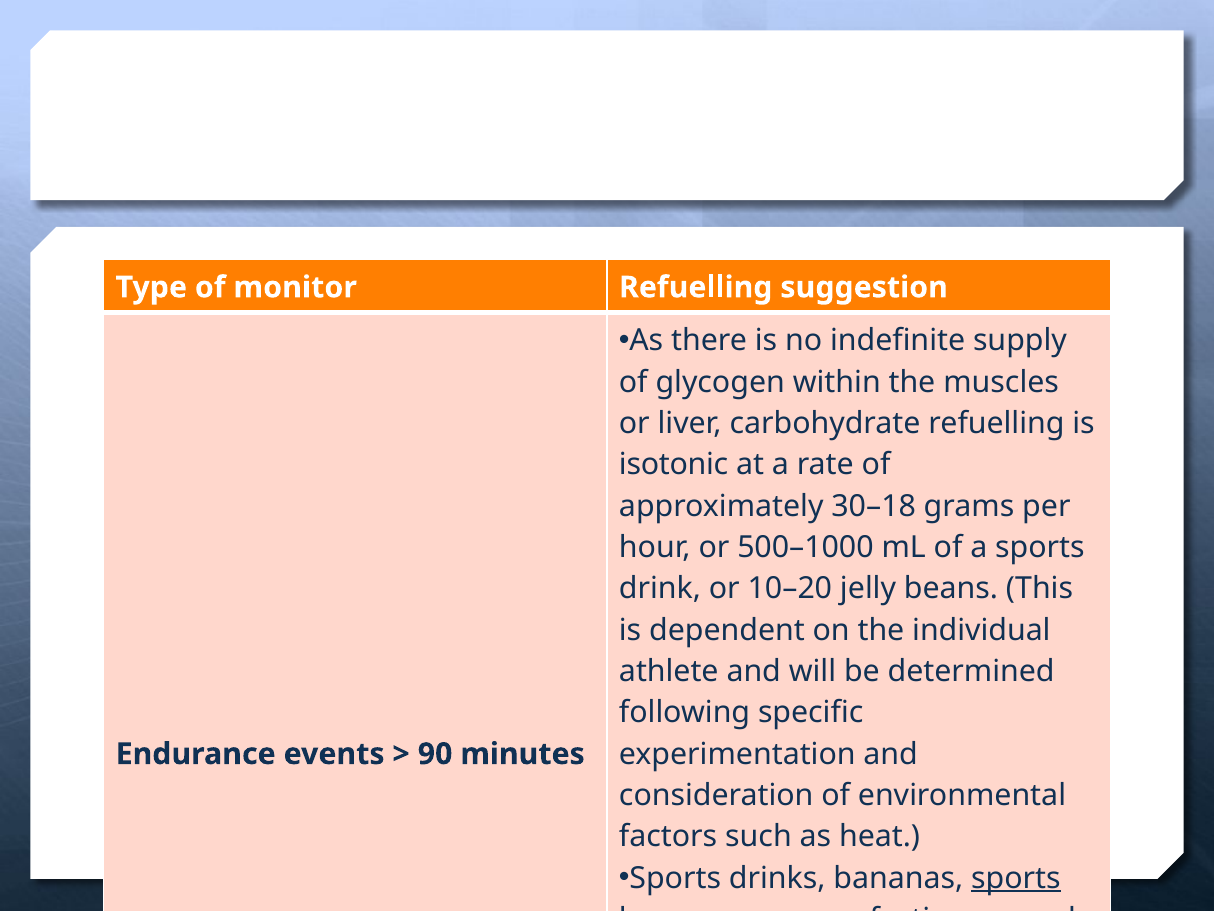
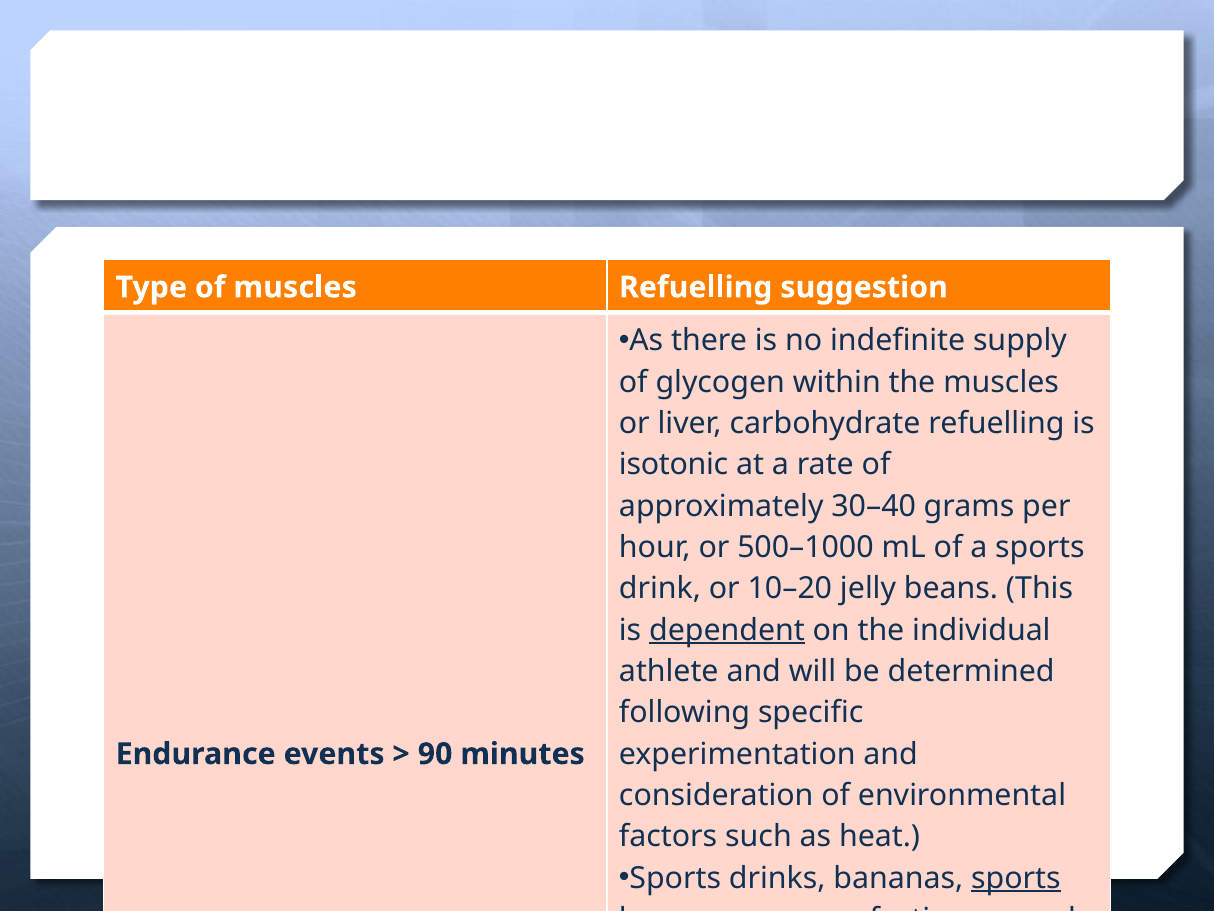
of monitor: monitor -> muscles
30–18: 30–18 -> 30–40
dependent underline: none -> present
